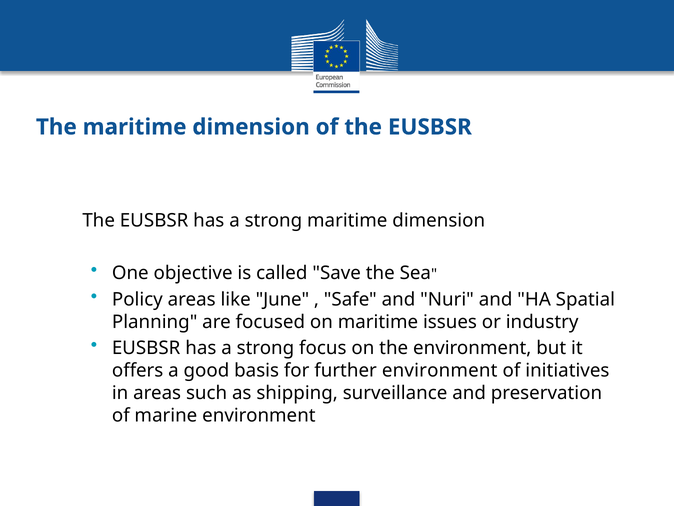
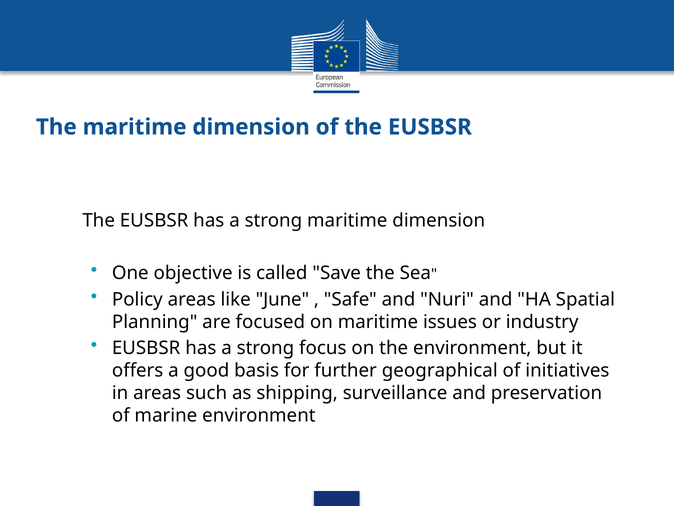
further environment: environment -> geographical
